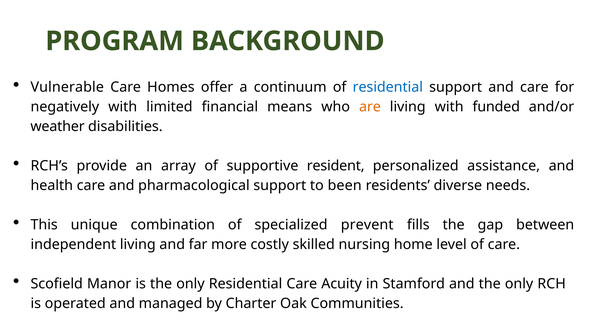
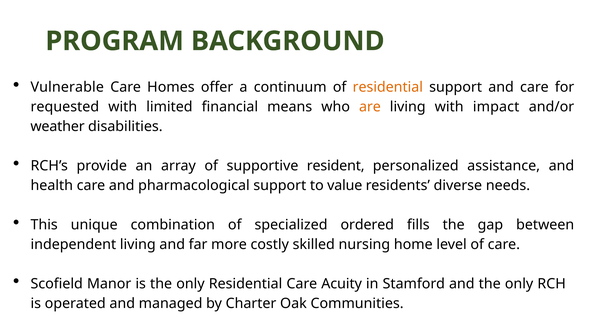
residential at (388, 87) colour: blue -> orange
negatively: negatively -> requested
funded: funded -> impact
been: been -> value
prevent: prevent -> ordered
